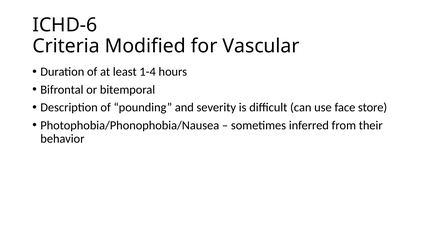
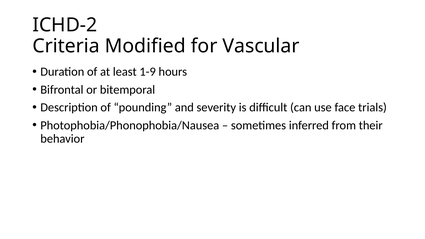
ICHD-6: ICHD-6 -> ICHD-2
1-4: 1-4 -> 1-9
store: store -> trials
